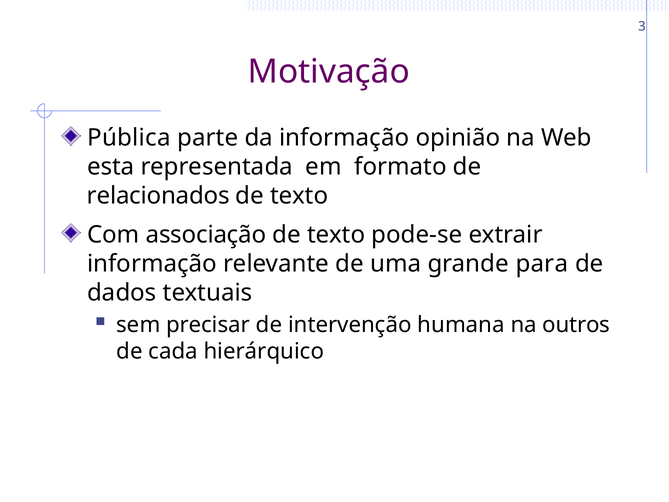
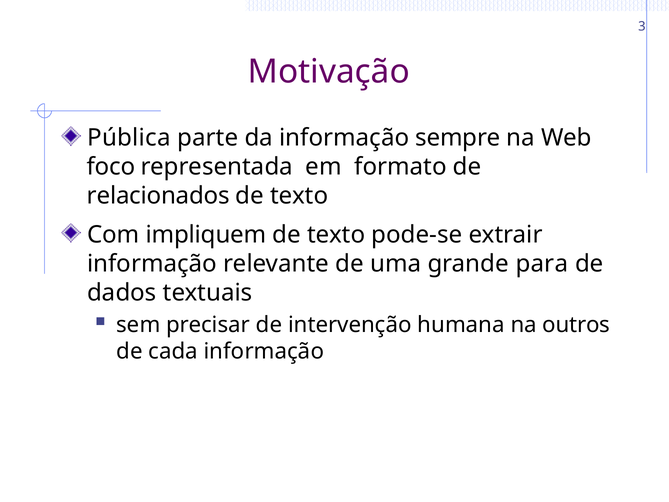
opinião: opinião -> sempre
esta: esta -> foco
associação: associação -> impliquem
cada hierárquico: hierárquico -> informação
